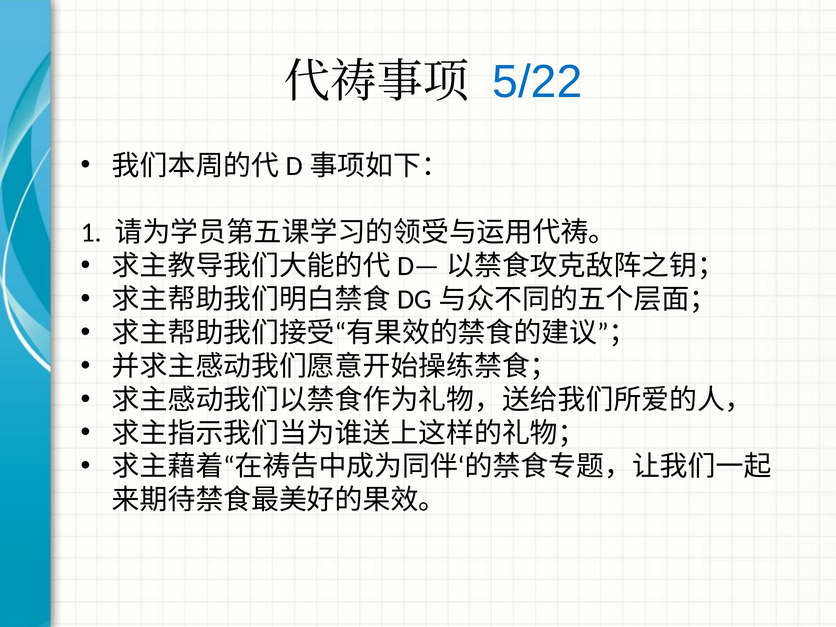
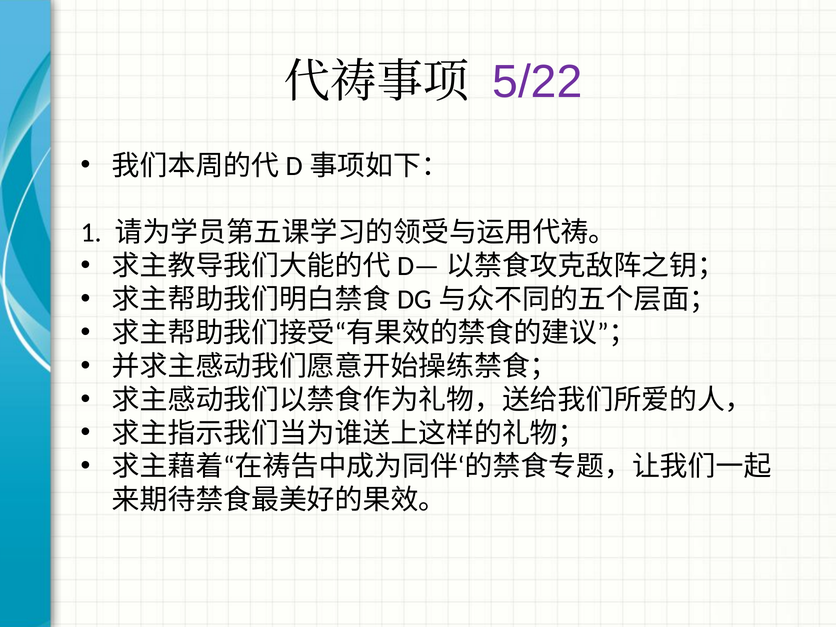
5/22 colour: blue -> purple
